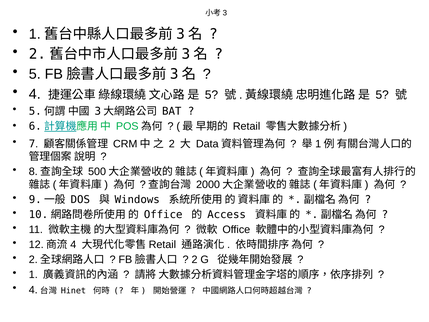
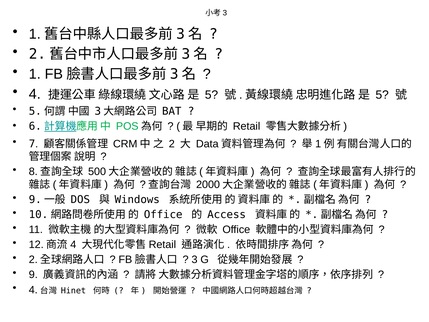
5 at (35, 74): 5 -> 1
2 at (195, 260): 2 -> 3
1: 1 -> 9
